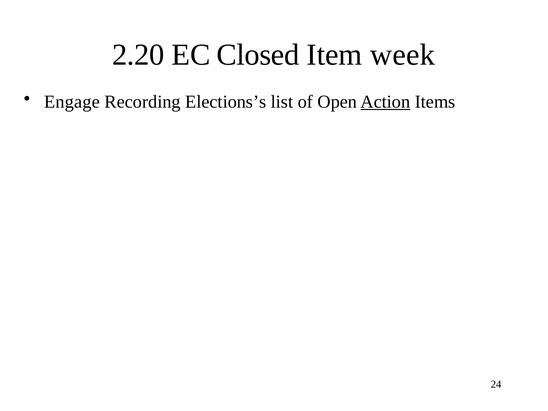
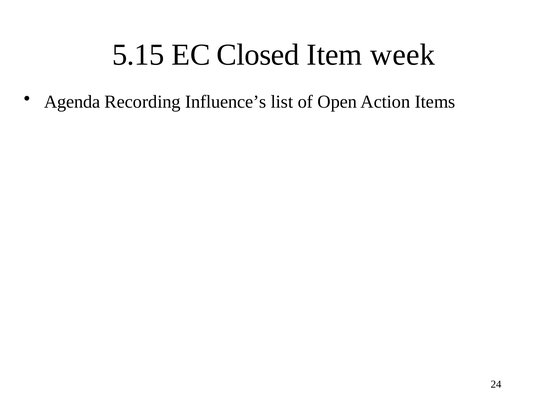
2.20: 2.20 -> 5.15
Engage: Engage -> Agenda
Elections’s: Elections’s -> Influence’s
Action underline: present -> none
